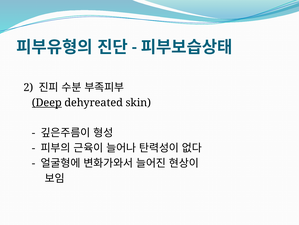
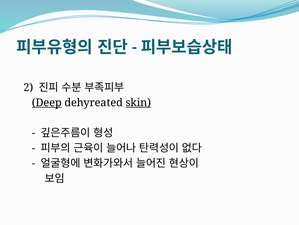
skin underline: none -> present
